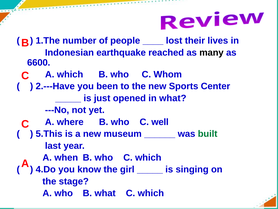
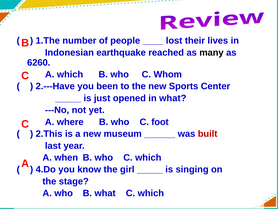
6600: 6600 -> 6260
well: well -> foot
5.This: 5.This -> 2.This
built colour: green -> red
